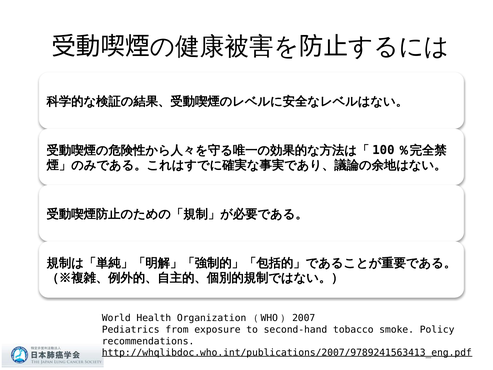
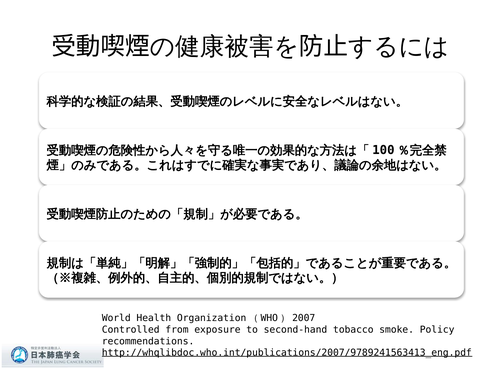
Pediatrics: Pediatrics -> Controlled
